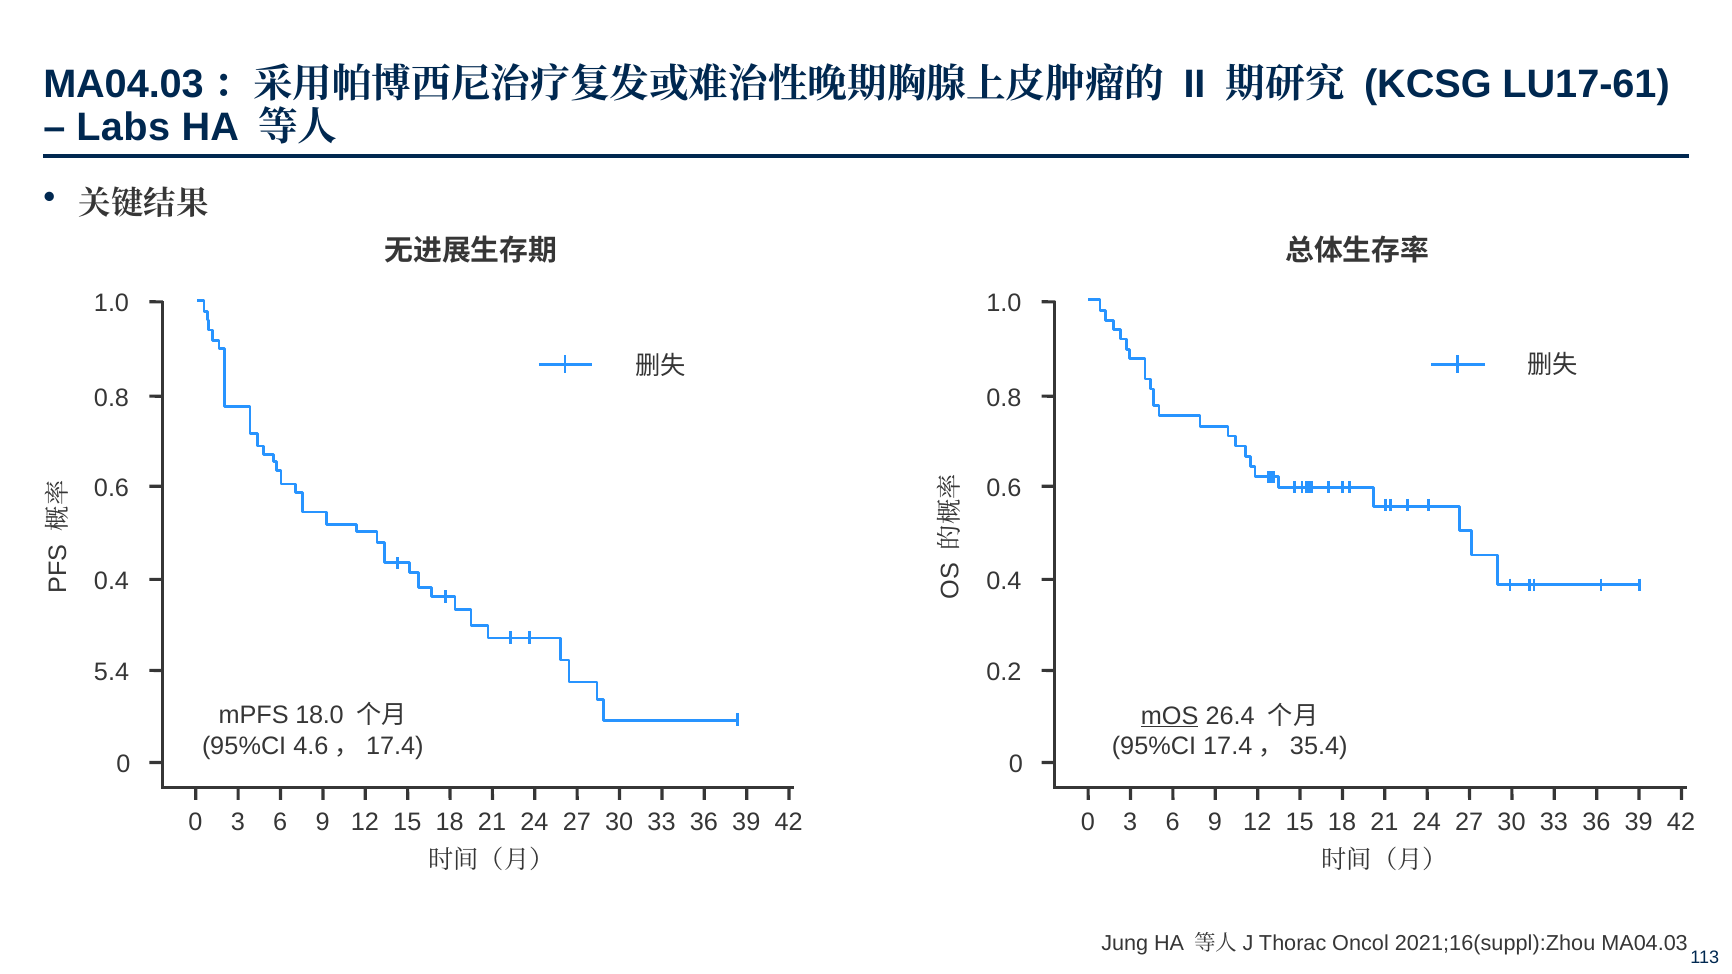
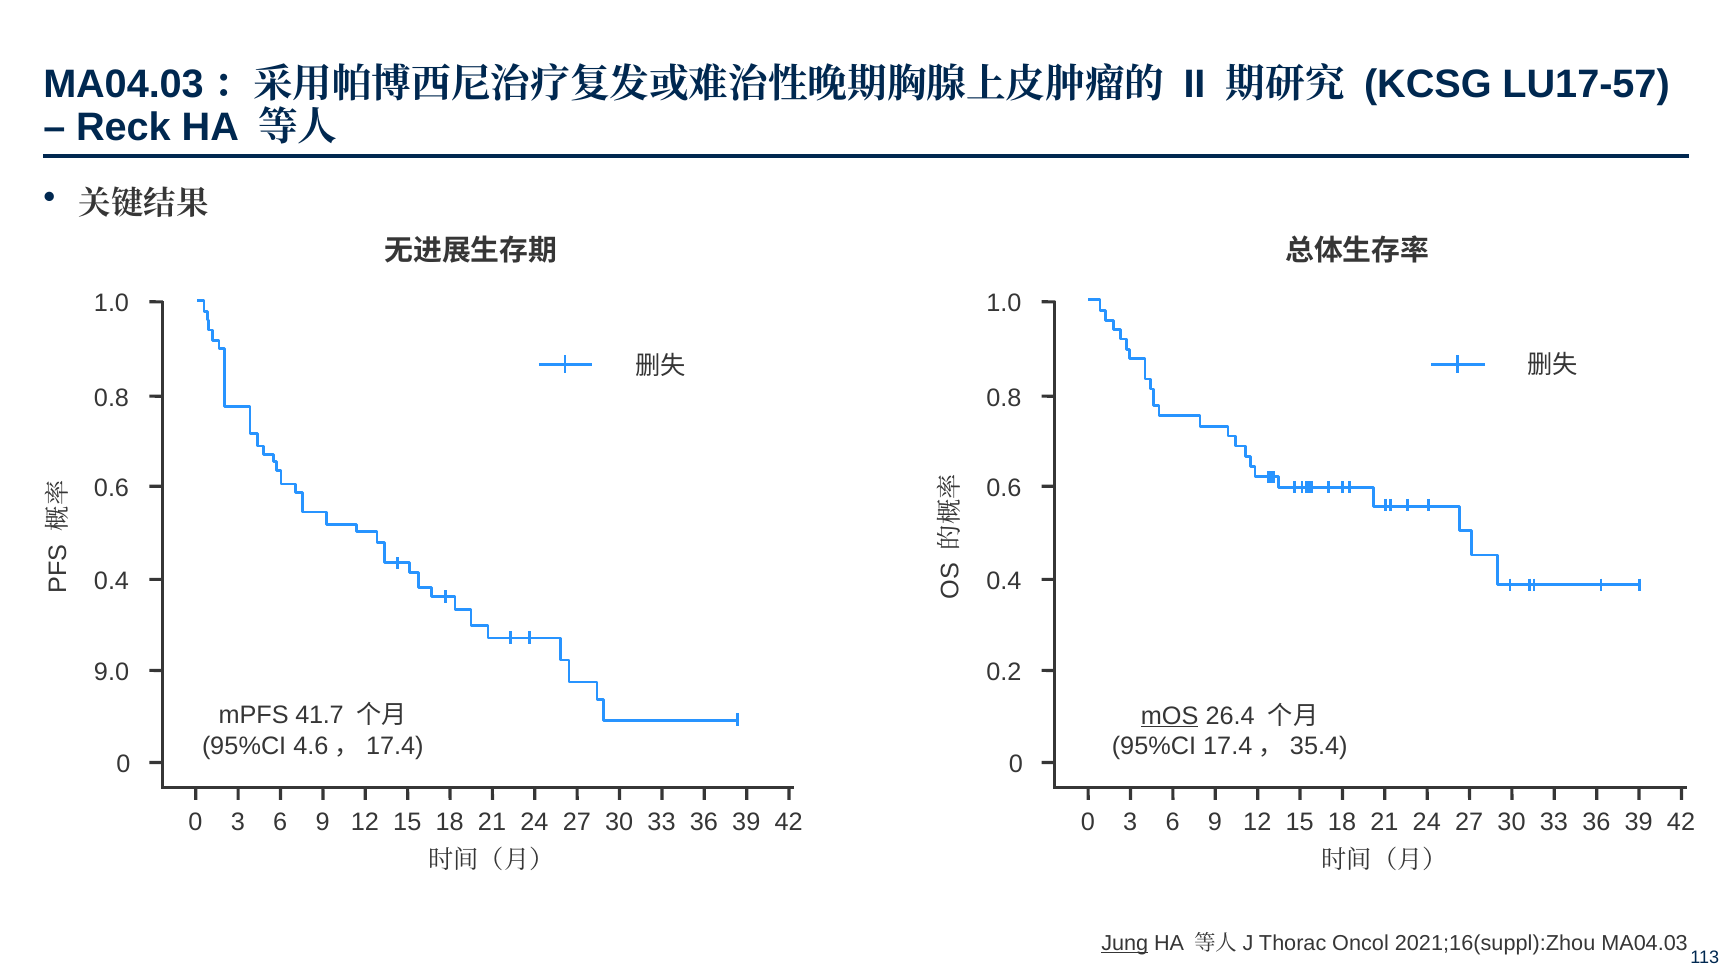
LU17-61: LU17-61 -> LU17-57
Labs: Labs -> Reck
5.4: 5.4 -> 9.0
18.0: 18.0 -> 41.7
Jung underline: none -> present
